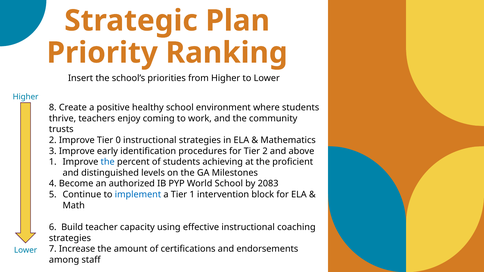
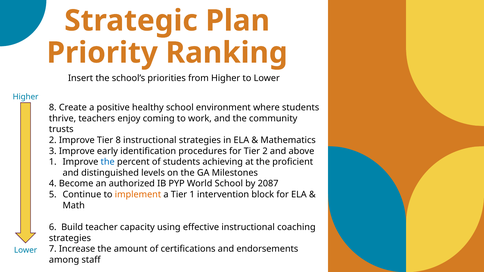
Tier 0: 0 -> 8
2083: 2083 -> 2087
implement colour: blue -> orange
